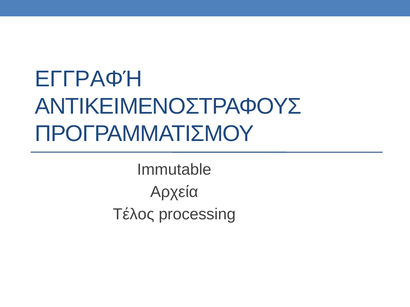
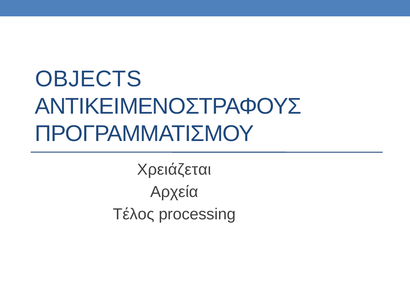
ΕΓΓΡΑΦΉ: ΕΓΓΡΑΦΉ -> OBJECTS
Immutable: Immutable -> Χρειάζεται
